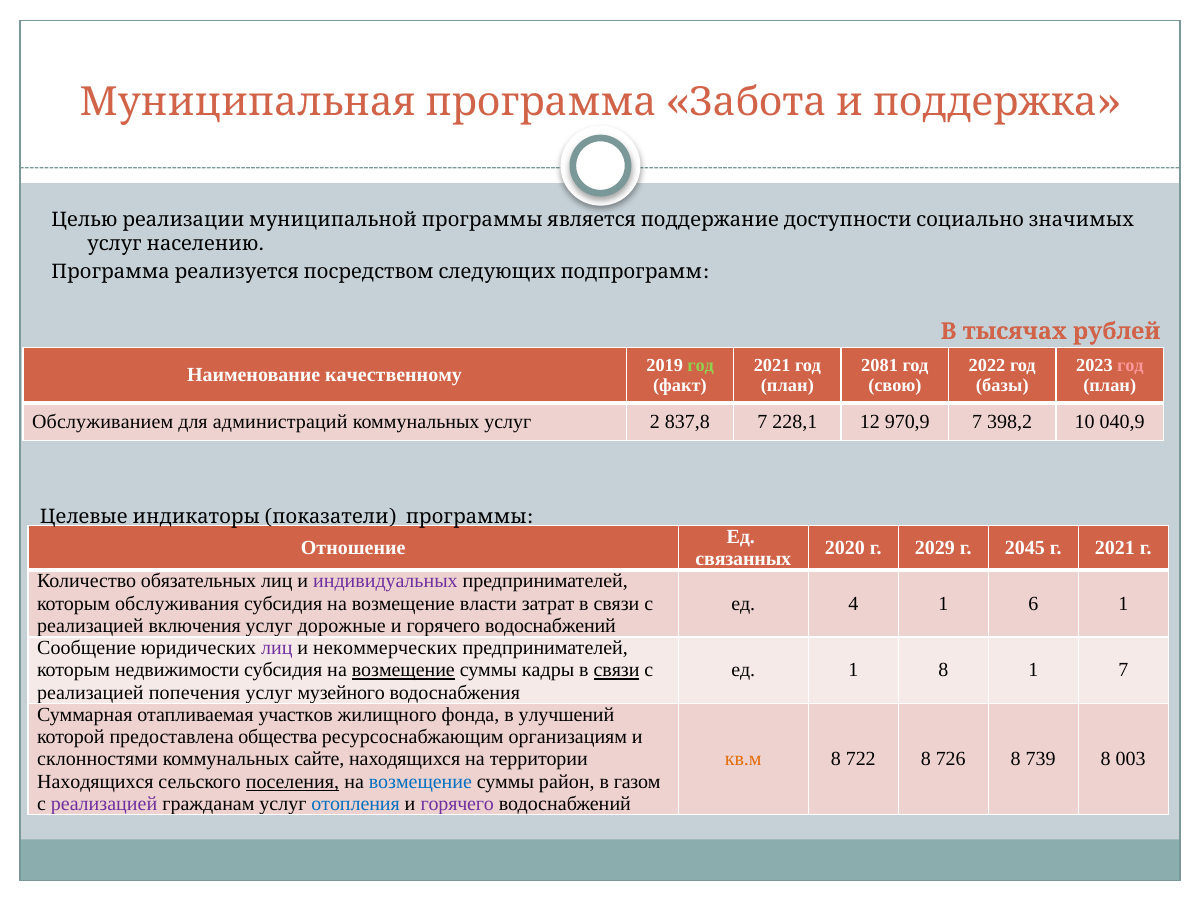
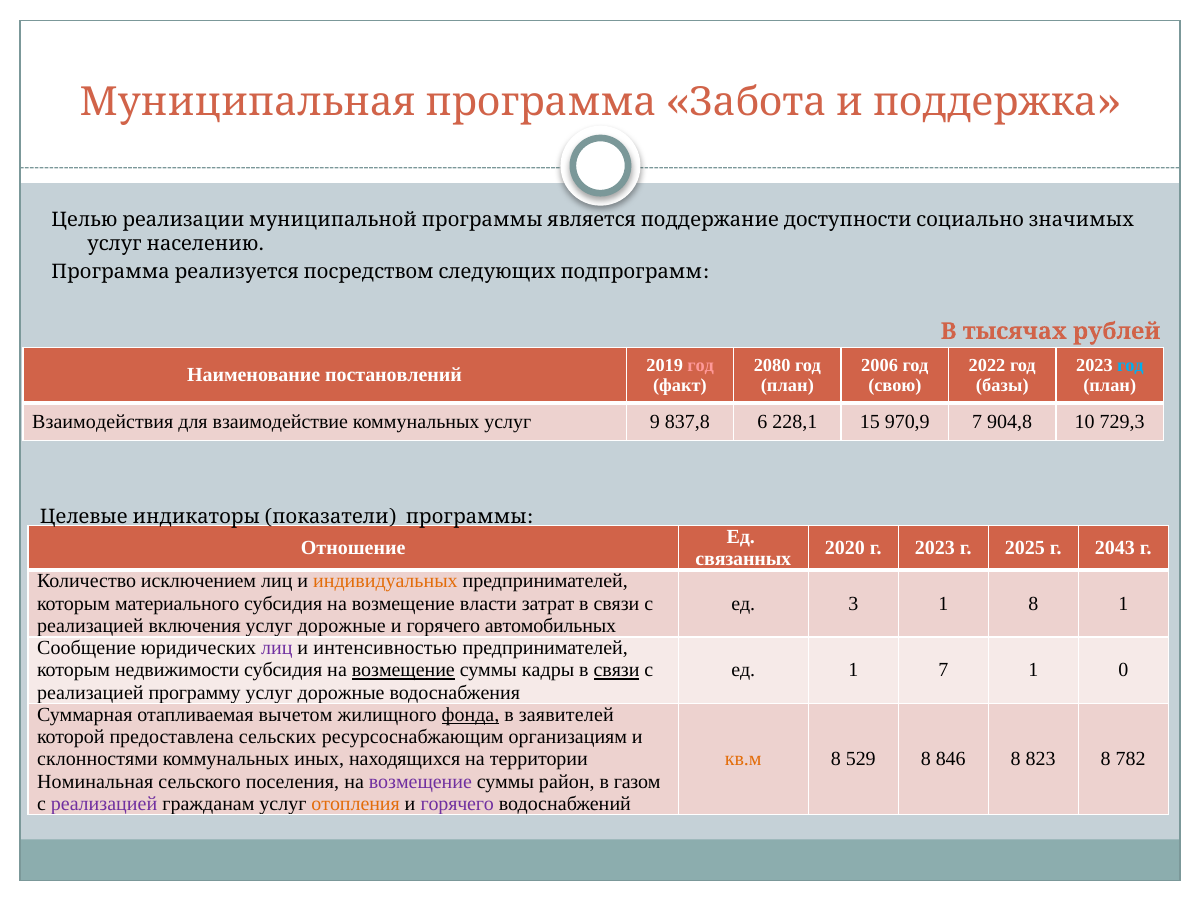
год at (701, 365) colour: light green -> pink
2021 at (772, 365): 2021 -> 2080
2081: 2081 -> 2006
год at (1130, 365) colour: pink -> light blue
качественному: качественному -> постановлений
Обслуживанием: Обслуживанием -> Взаимодействия
администраций: администраций -> взаимодействие
2: 2 -> 9
837,8 7: 7 -> 6
12: 12 -> 15
398,2: 398,2 -> 904,8
040,9: 040,9 -> 729,3
г 2029: 2029 -> 2023
2045: 2045 -> 2025
г 2021: 2021 -> 2043
обязательных: обязательных -> исключением
индивидуальных colour: purple -> orange
обслуживания: обслуживания -> материального
4: 4 -> 3
1 6: 6 -> 8
водоснабжений at (550, 626): водоснабжений -> автомобильных
некоммерческих: некоммерческих -> интенсивностью
1 8: 8 -> 7
1 7: 7 -> 0
попечения: попечения -> программу
музейного at (341, 692): музейного -> дорожные
участков: участков -> вычетом
фонда underline: none -> present
улучшений: улучшений -> заявителей
общества: общества -> сельских
сайте: сайте -> иных
722: 722 -> 529
726: 726 -> 846
739: 739 -> 823
003: 003 -> 782
Находящихся at (95, 781): Находящихся -> Номинальная
поселения underline: present -> none
возмещение at (420, 781) colour: blue -> purple
отопления colour: blue -> orange
